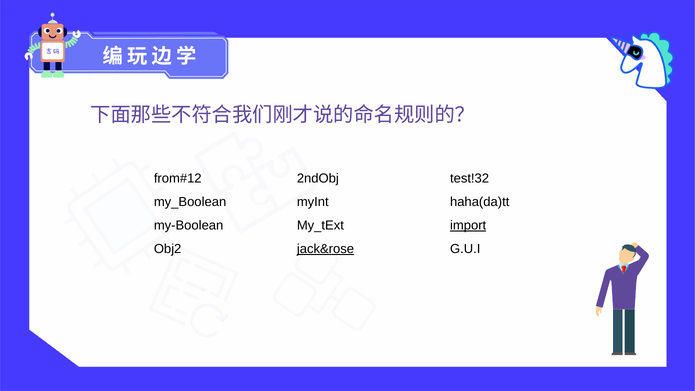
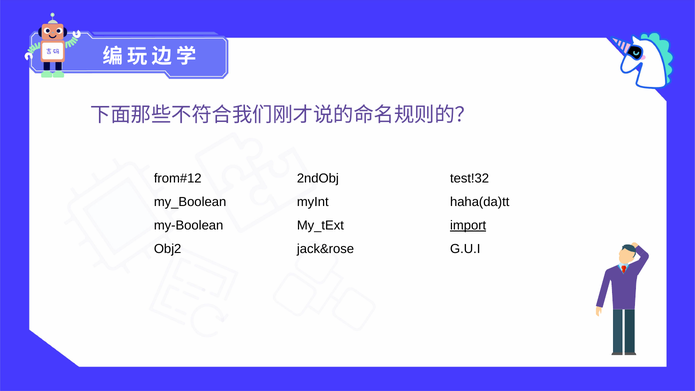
jack&rose underline: present -> none
